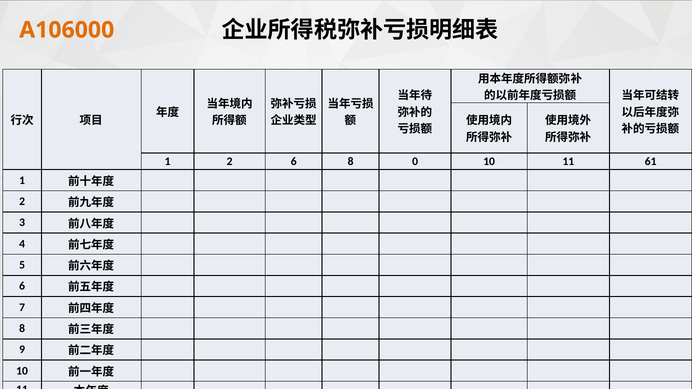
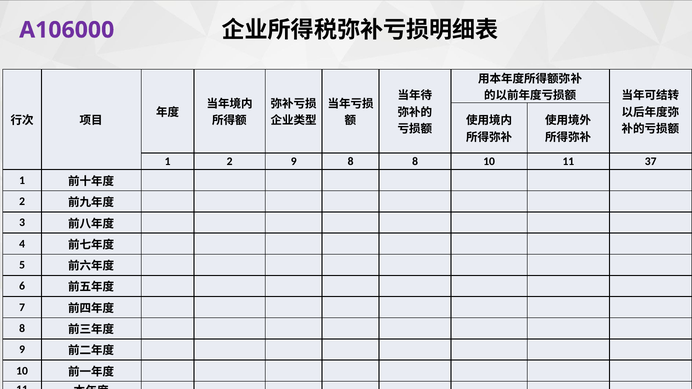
A106000 colour: orange -> purple
2 6: 6 -> 9
8 0: 0 -> 8
61: 61 -> 37
